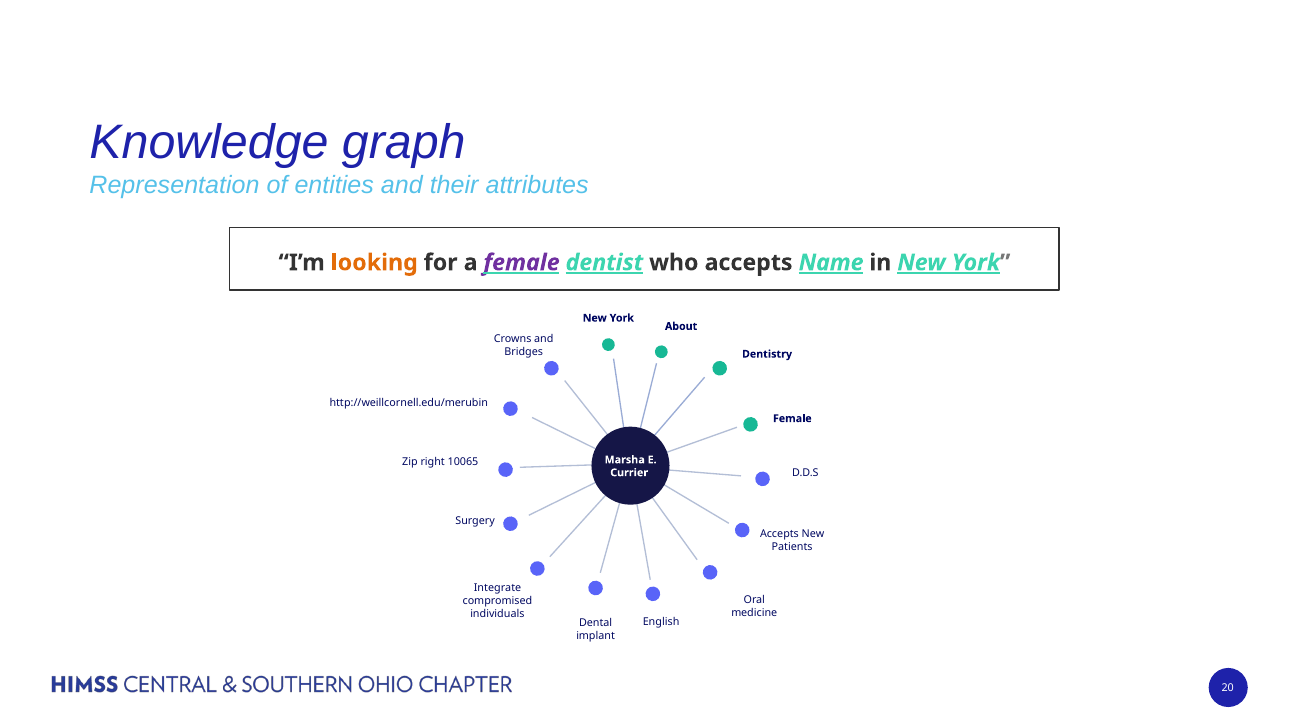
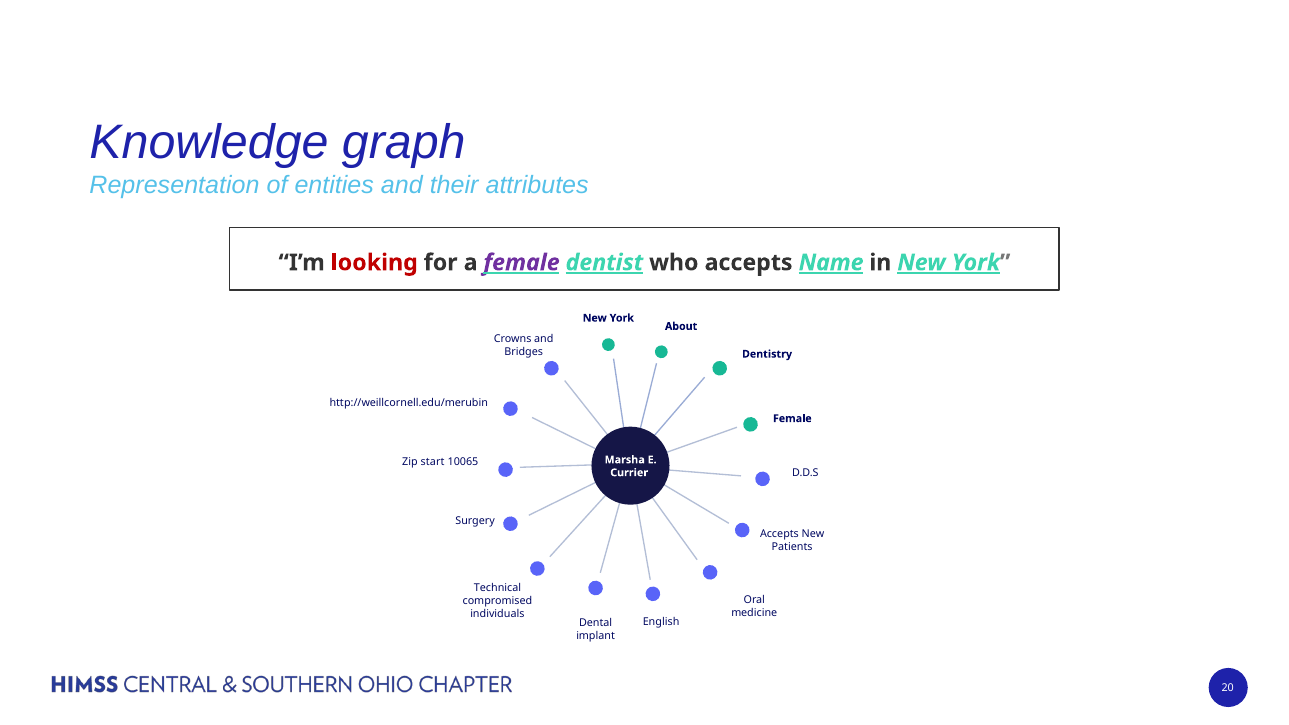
looking colour: orange -> red
right: right -> start
Integrate: Integrate -> Technical
